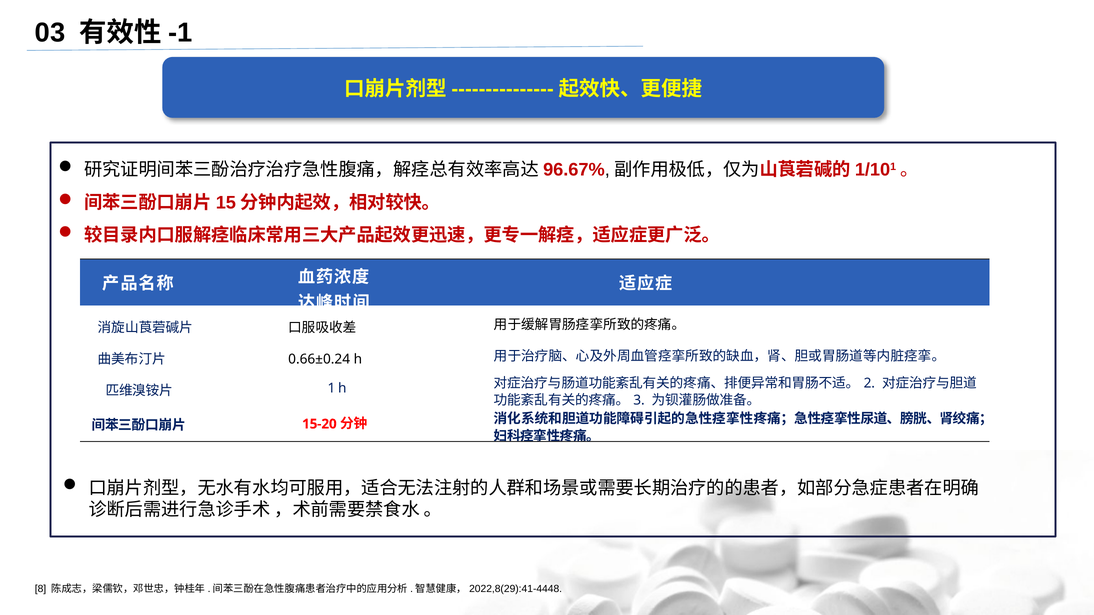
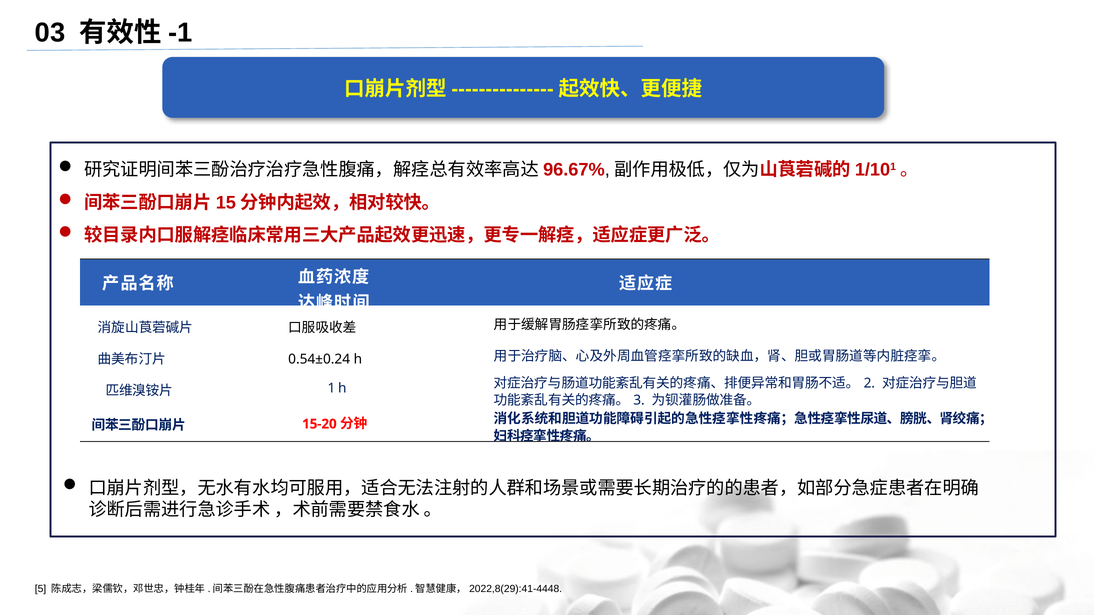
0.66±0.24: 0.66±0.24 -> 0.54±0.24
8: 8 -> 5
